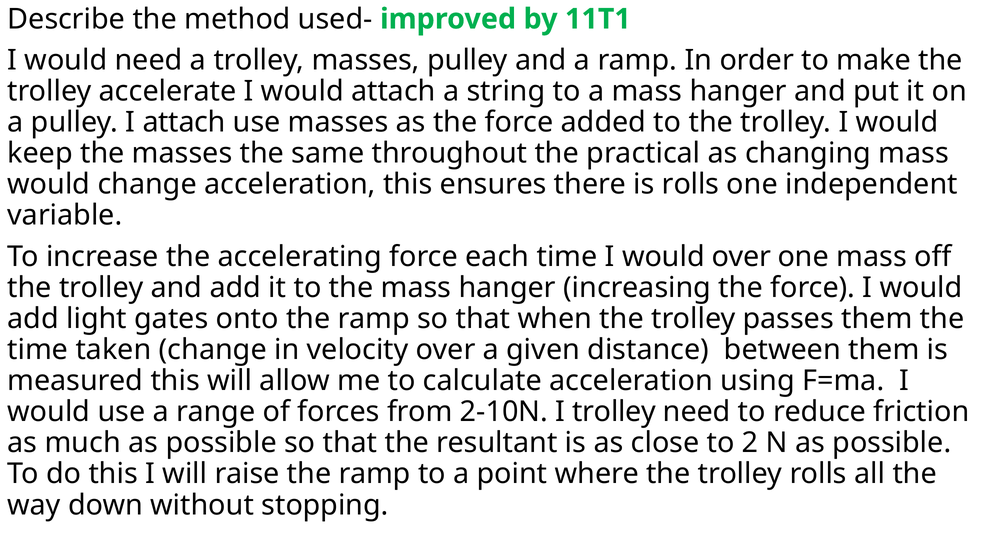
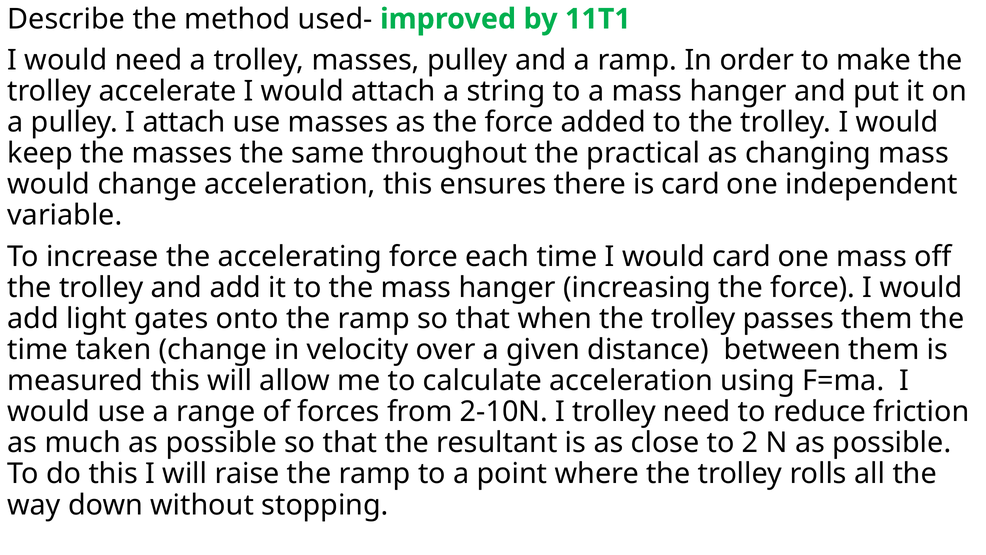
is rolls: rolls -> card
would over: over -> card
